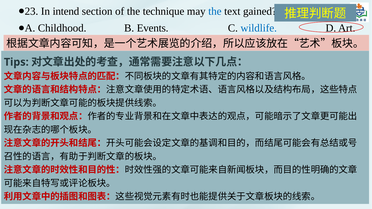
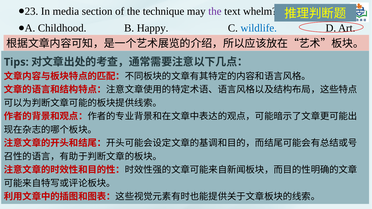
intend: intend -> media
the at (215, 11) colour: blue -> purple
gained: gained -> whelm
Events: Events -> Happy
